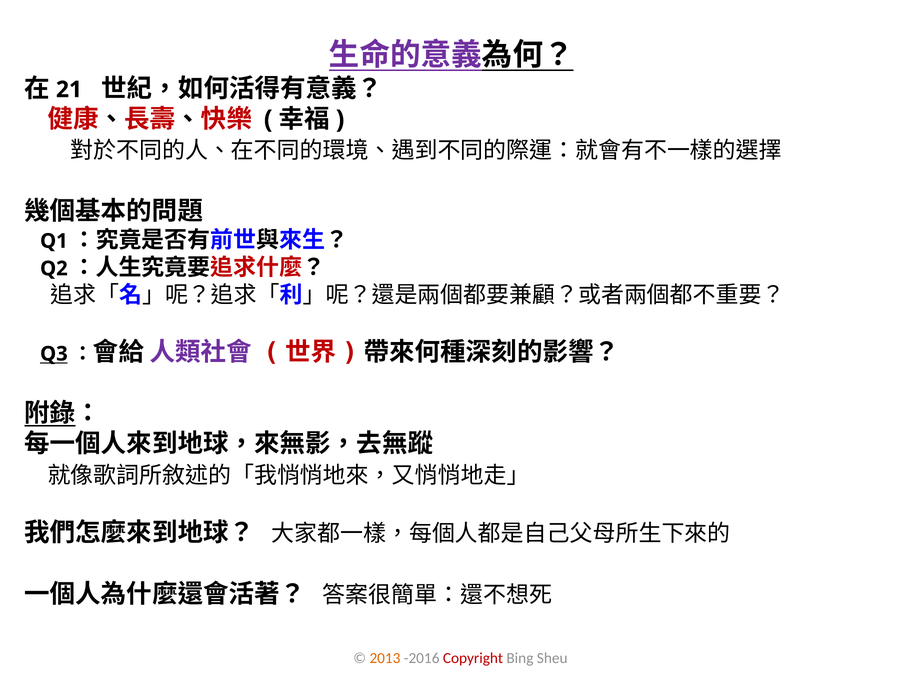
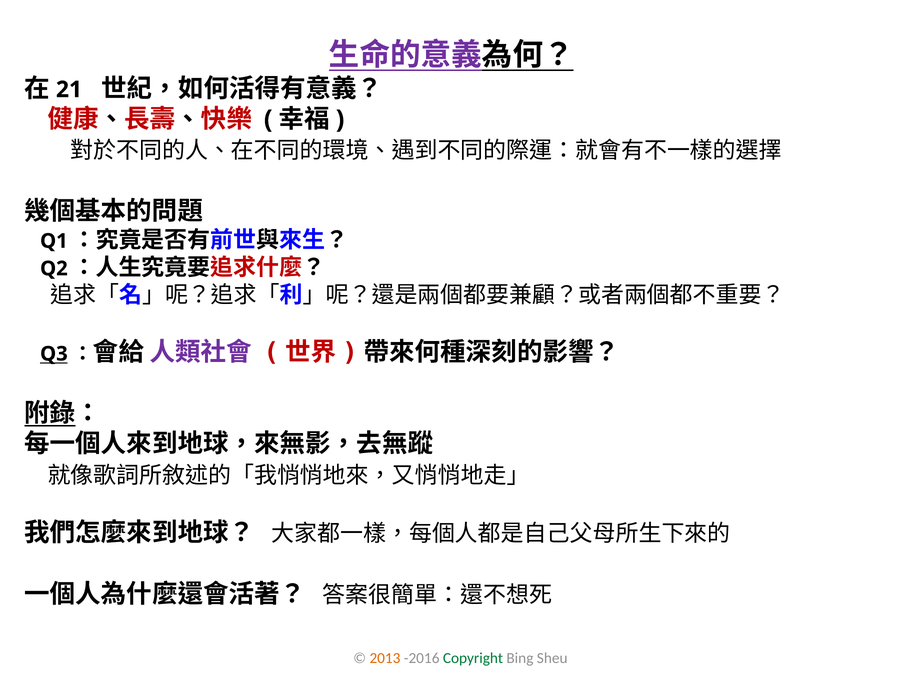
Copyright colour: red -> green
